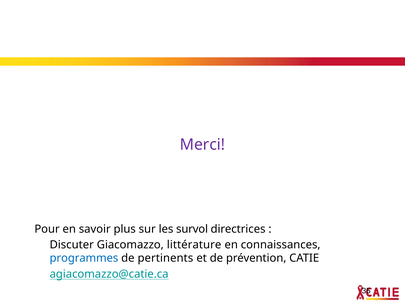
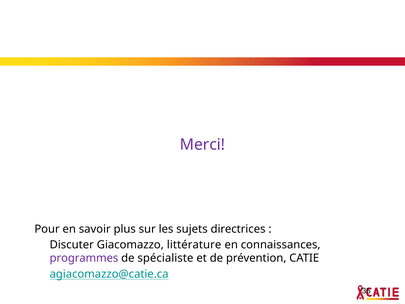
survol: survol -> sujets
programmes colour: blue -> purple
pertinents: pertinents -> spécialiste
